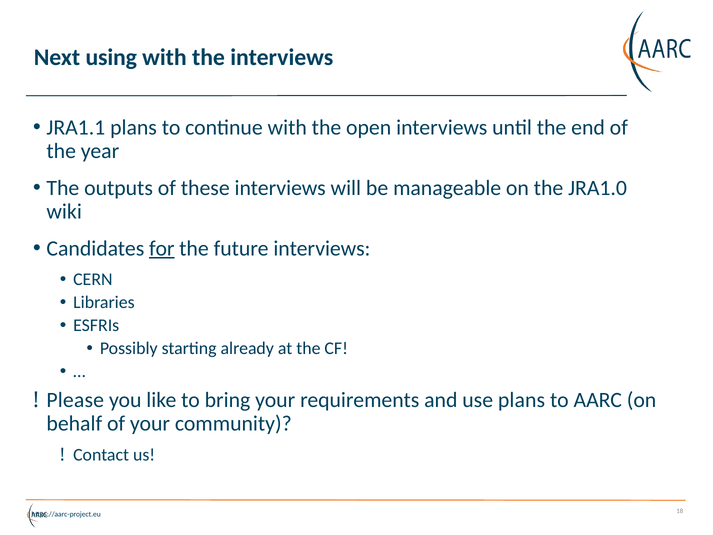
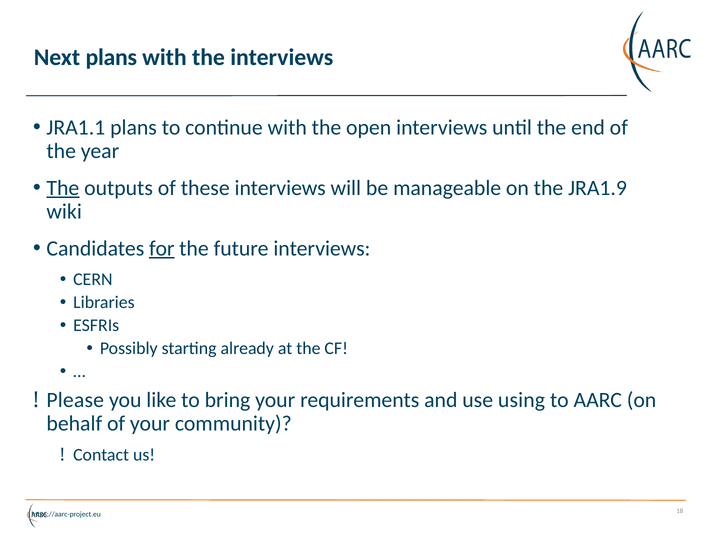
Next using: using -> plans
The at (63, 188) underline: none -> present
JRA1.0: JRA1.0 -> JRA1.9
use plans: plans -> using
